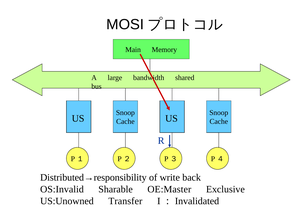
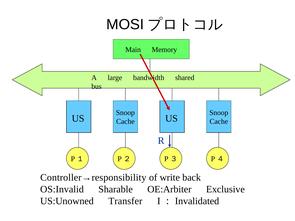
Distributed→responsibility: Distributed→responsibility -> Controller→responsibility
OE:Master: OE:Master -> OE:Arbiter
